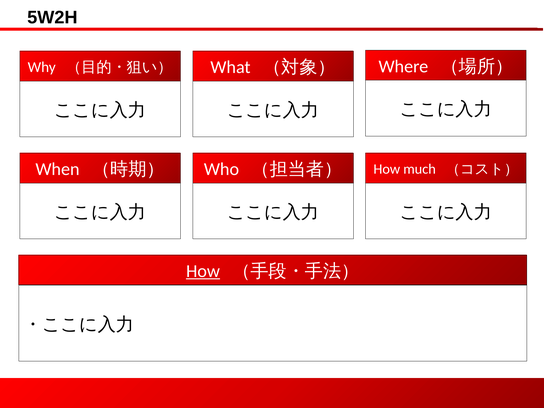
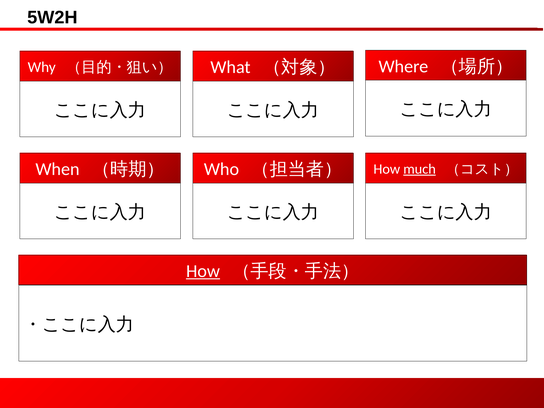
much underline: none -> present
